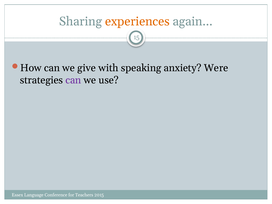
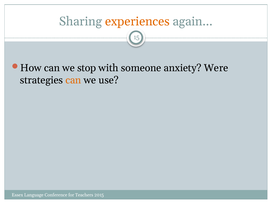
give: give -> stop
speaking: speaking -> someone
can at (73, 80) colour: purple -> orange
